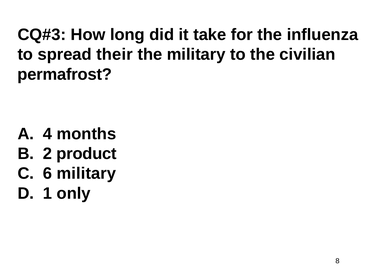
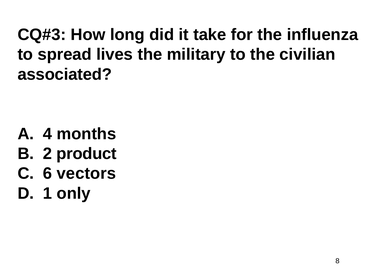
their: their -> lives
permafrost: permafrost -> associated
6 military: military -> vectors
